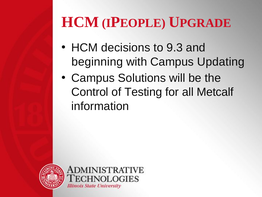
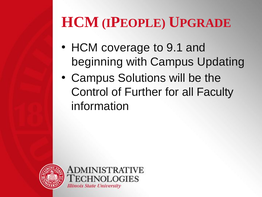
decisions: decisions -> coverage
9.3: 9.3 -> 9.1
Testing: Testing -> Further
Metcalf: Metcalf -> Faculty
